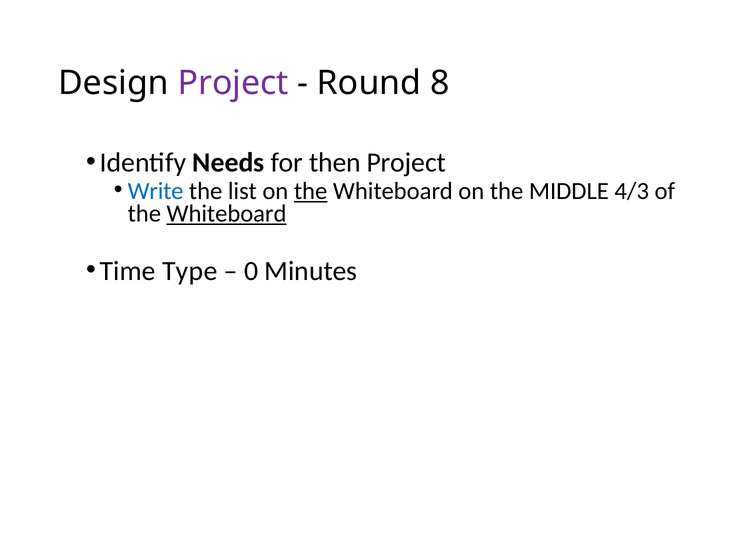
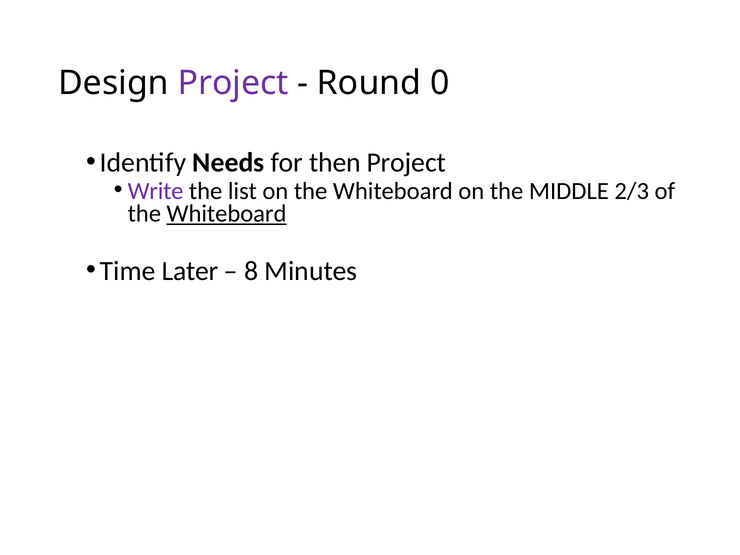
8: 8 -> 0
Write colour: blue -> purple
the at (311, 191) underline: present -> none
4/3: 4/3 -> 2/3
Type: Type -> Later
0: 0 -> 8
